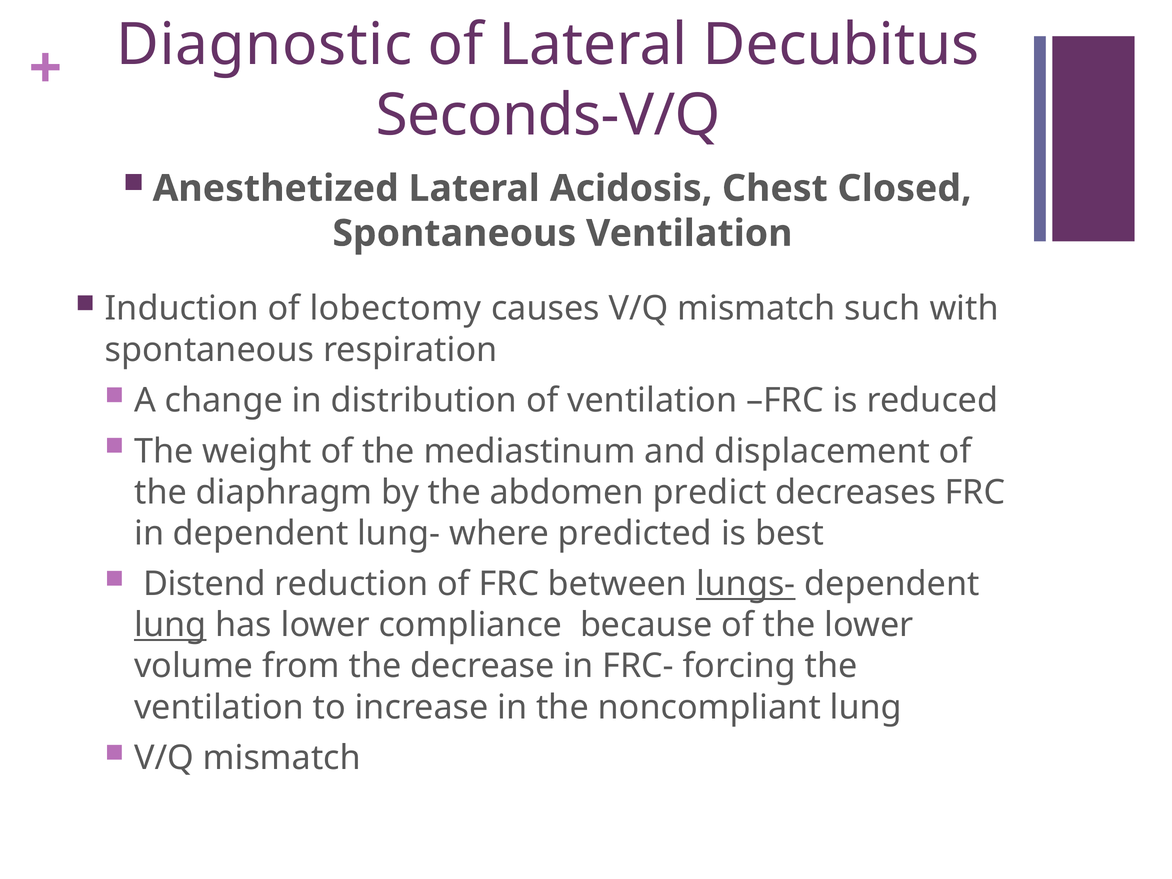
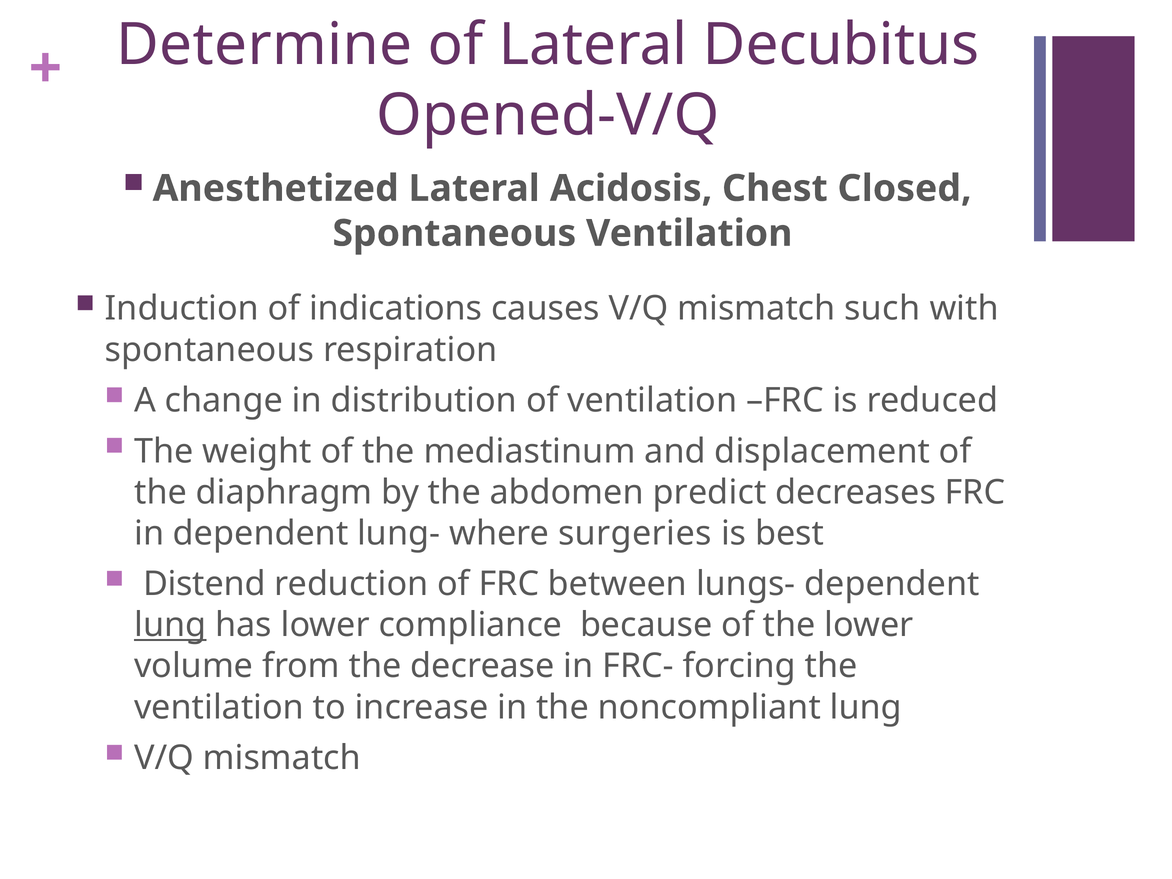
Diagnostic: Diagnostic -> Determine
Seconds-V/Q: Seconds-V/Q -> Opened-V/Q
lobectomy: lobectomy -> indications
predicted: predicted -> surgeries
lungs- underline: present -> none
